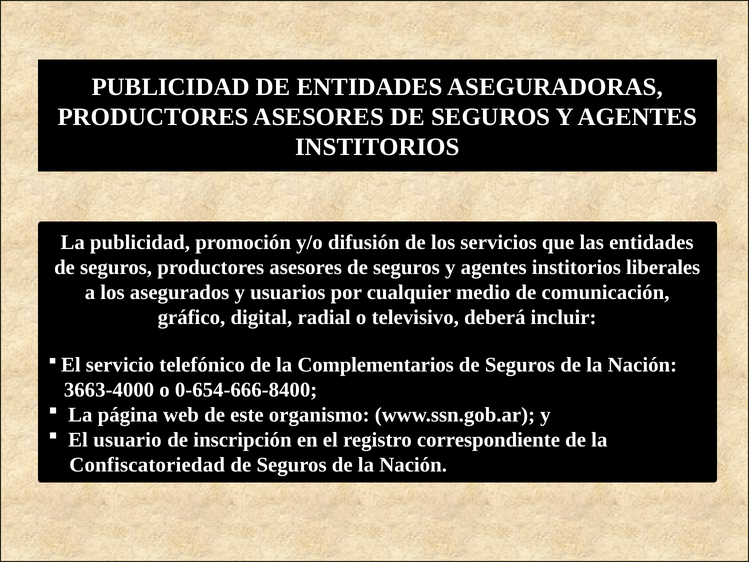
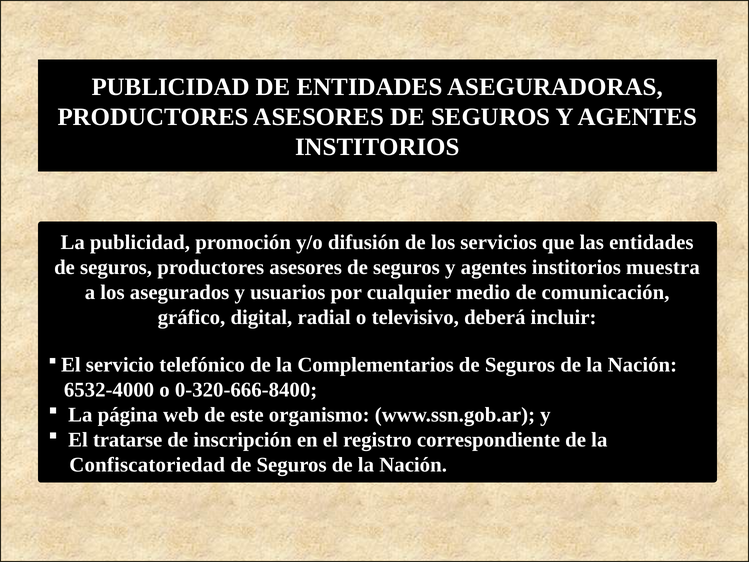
liberales: liberales -> muestra
3663-4000: 3663-4000 -> 6532-4000
0-654-666-8400: 0-654-666-8400 -> 0-320-666-8400
usuario: usuario -> tratarse
